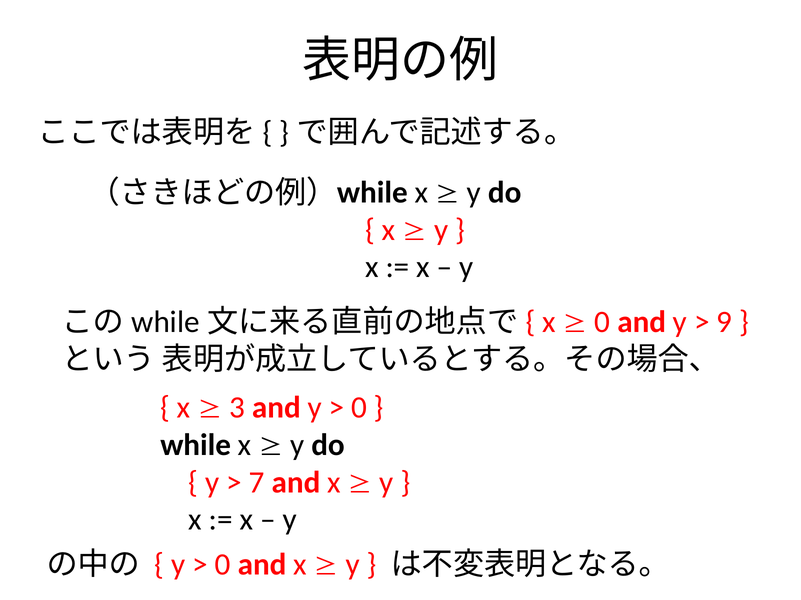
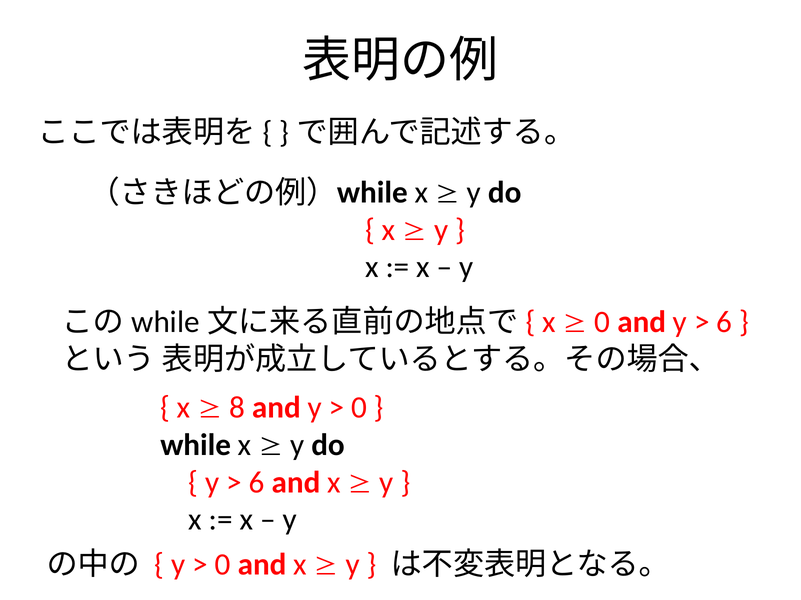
9 at (724, 322): 9 -> 6
3: 3 -> 8
7 at (257, 483): 7 -> 6
